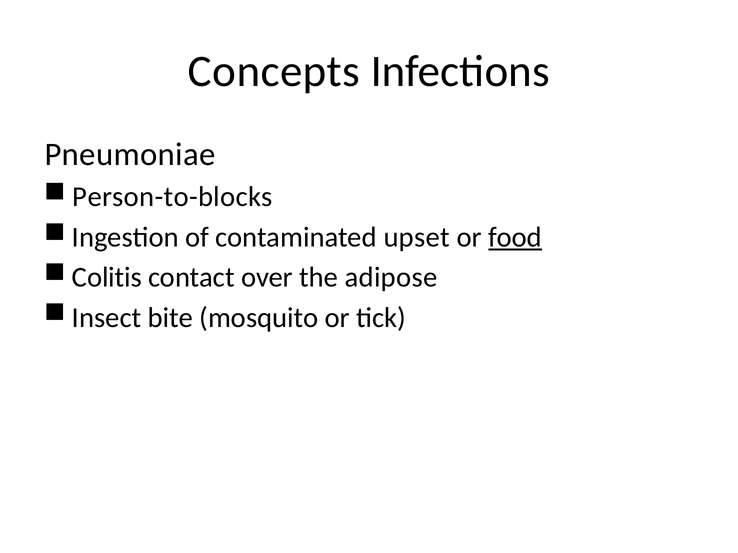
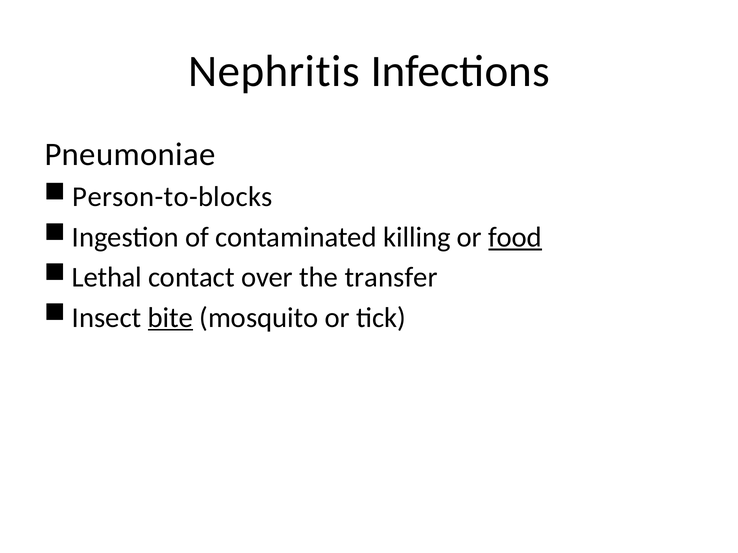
Concepts: Concepts -> Nephritis
upset: upset -> killing
Colitis: Colitis -> Lethal
adipose: adipose -> transfer
bite underline: none -> present
